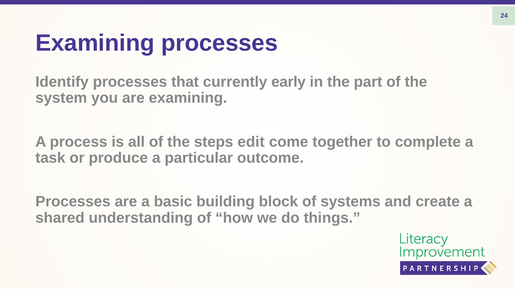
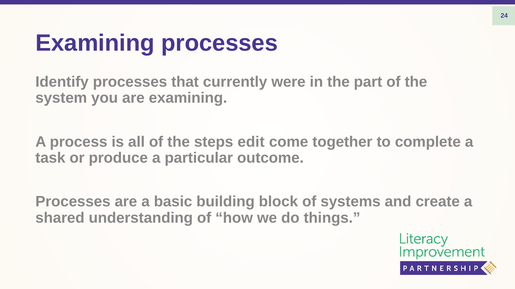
early: early -> were
